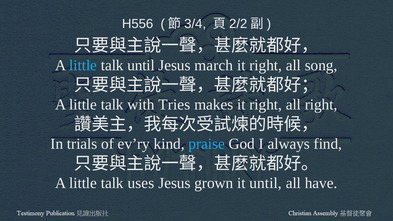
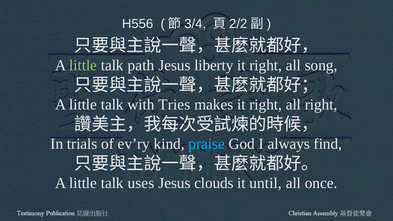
little at (83, 65) colour: light blue -> light green
talk until: until -> path
march: march -> liberty
grown: grown -> clouds
have: have -> once
